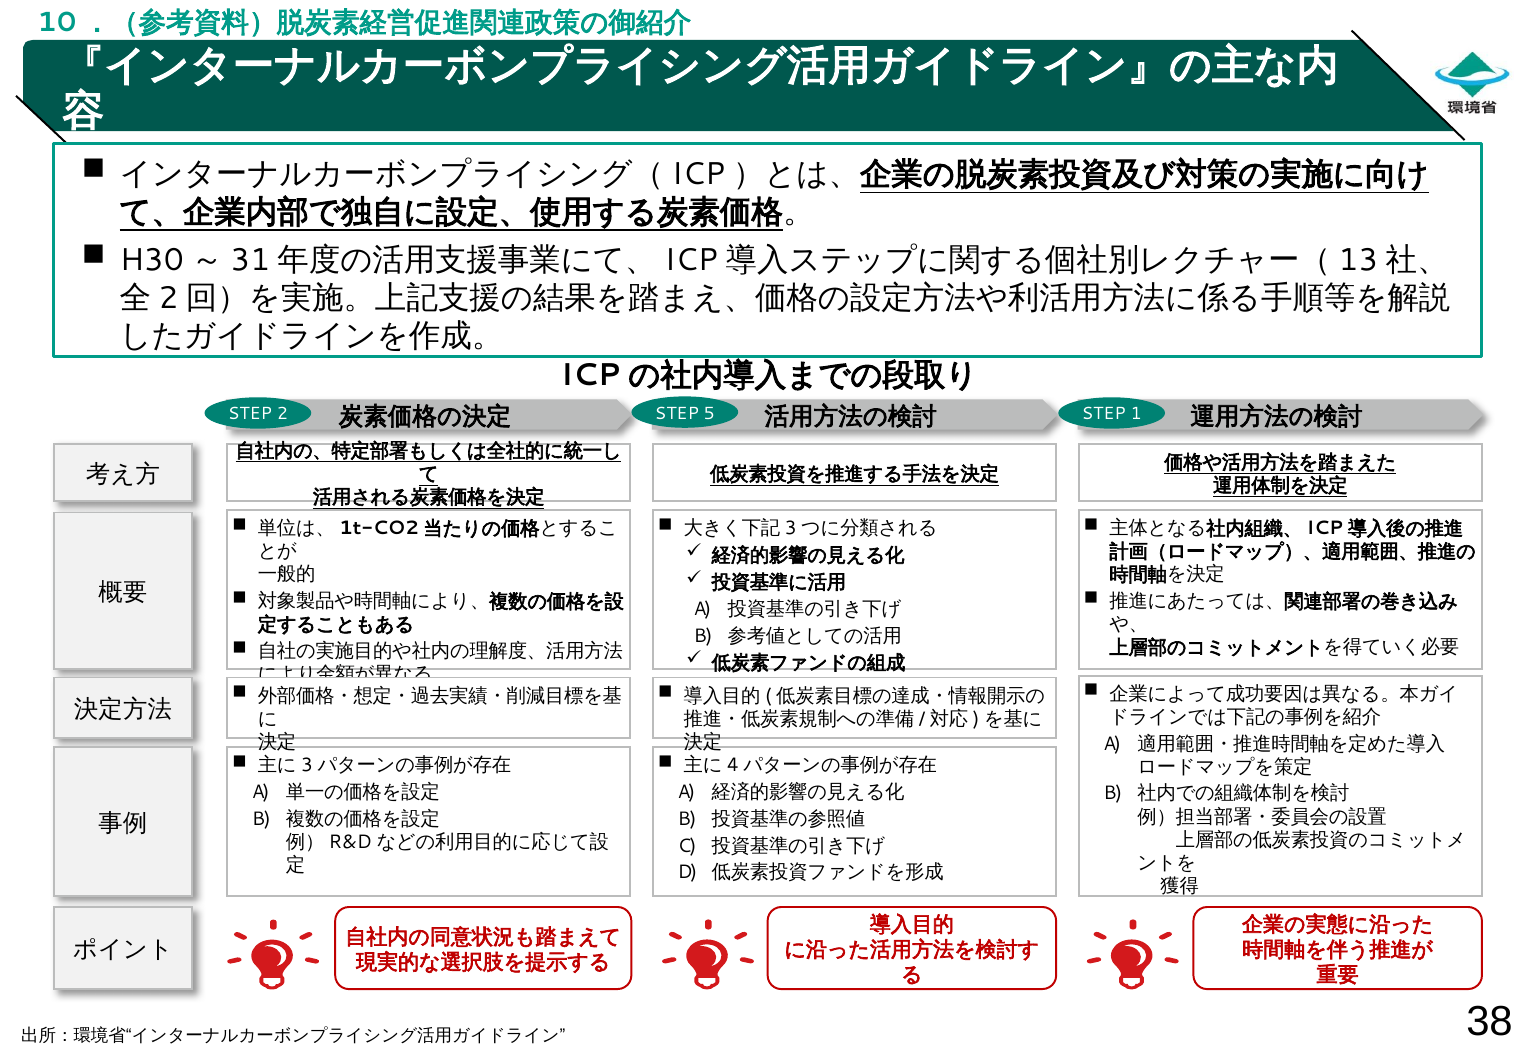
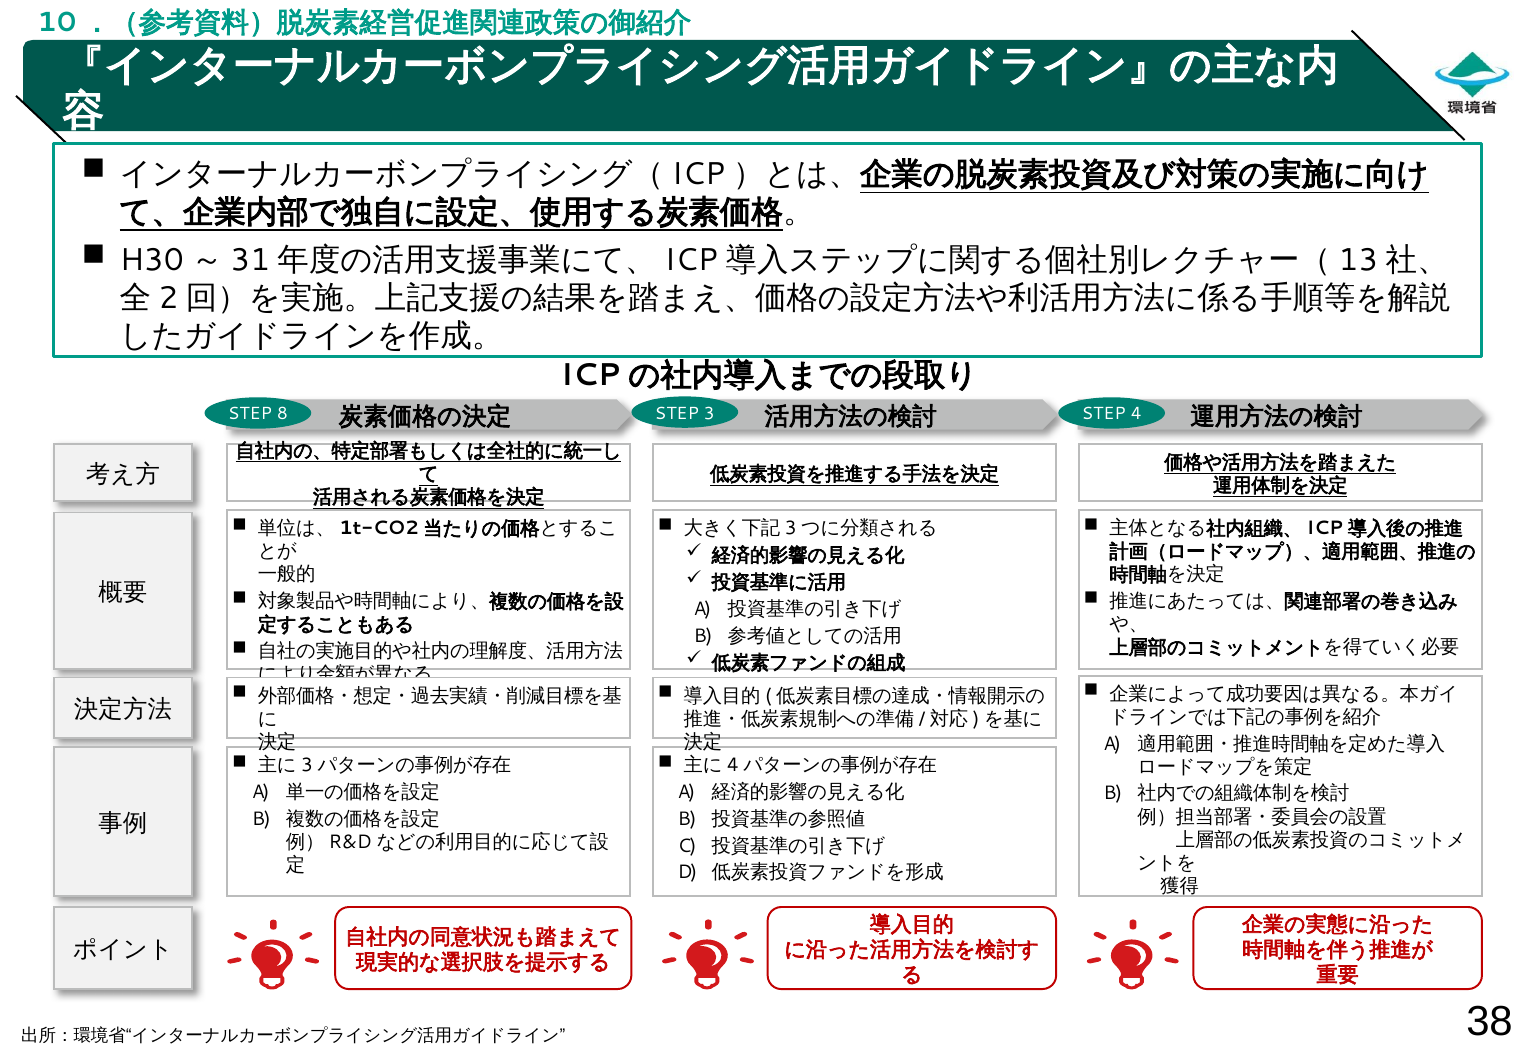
5: 5 -> 3
2: 2 -> 8
1: 1 -> 4
